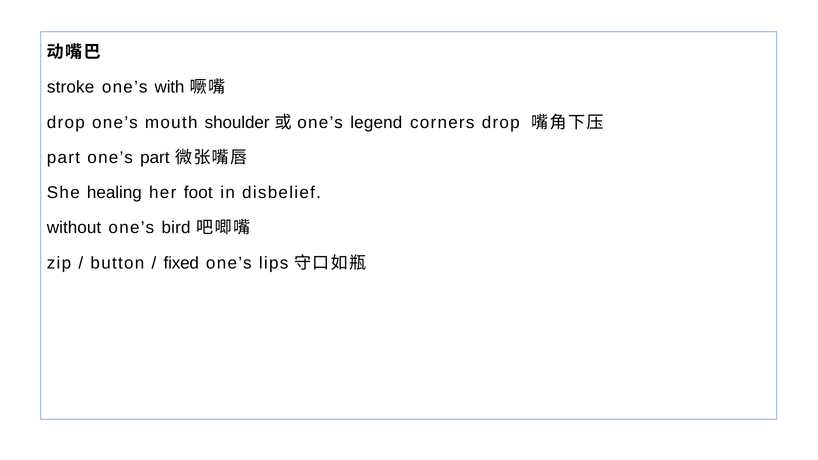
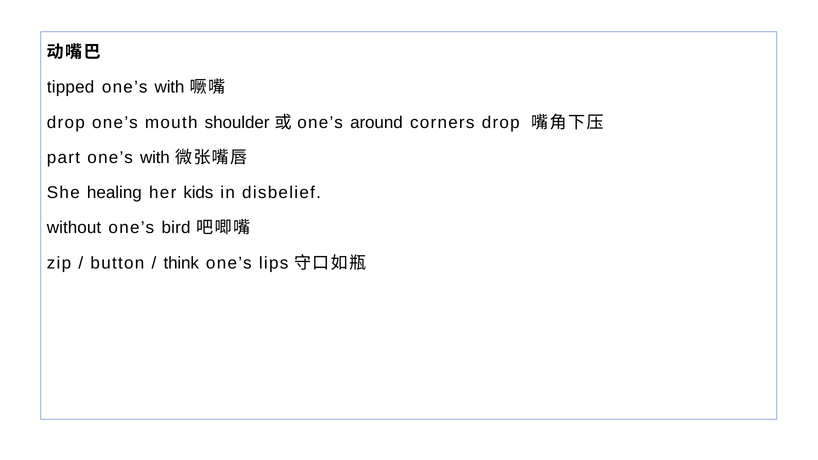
stroke: stroke -> tipped
legend: legend -> around
part one’s part: part -> with
foot: foot -> kids
fixed: fixed -> think
